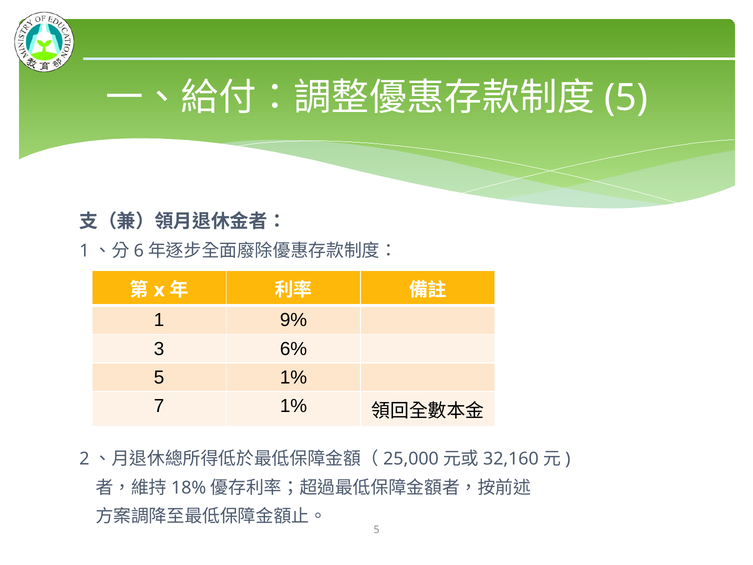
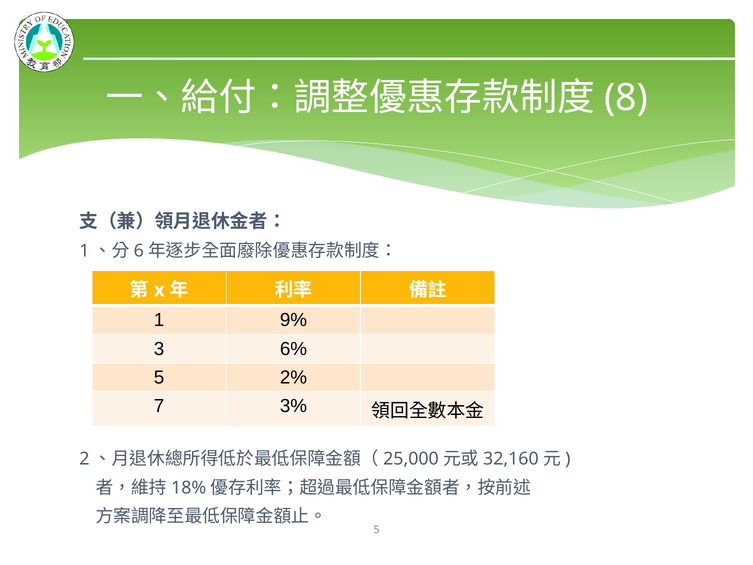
5 at (626, 98): 5 -> 8
5 1%: 1% -> 2%
7 1%: 1% -> 3%
